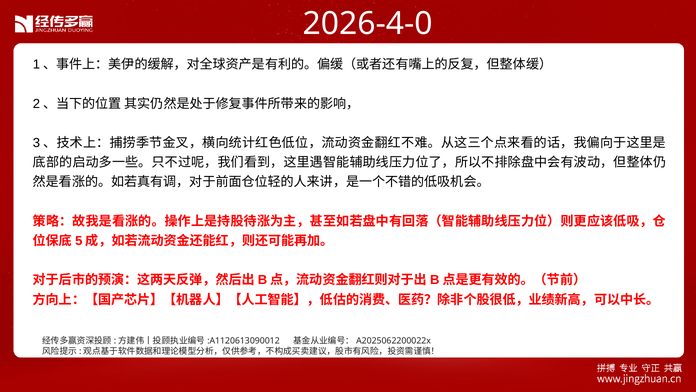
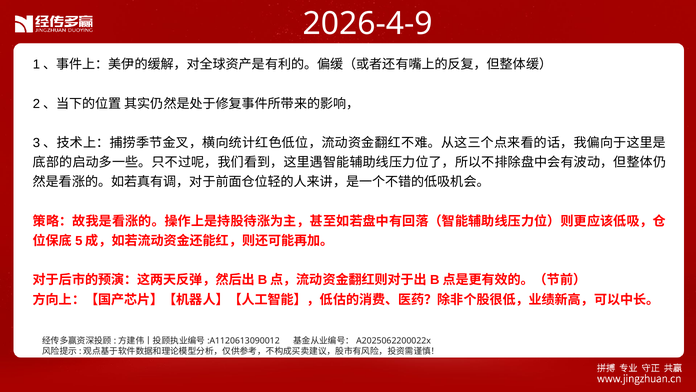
2026-4-0: 2026-4-0 -> 2026-4-9
